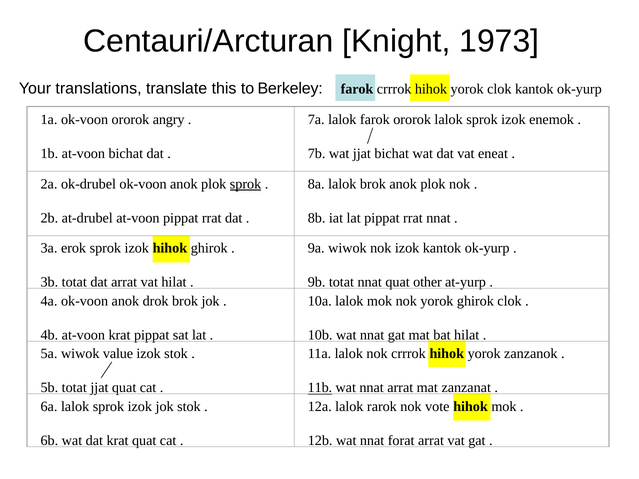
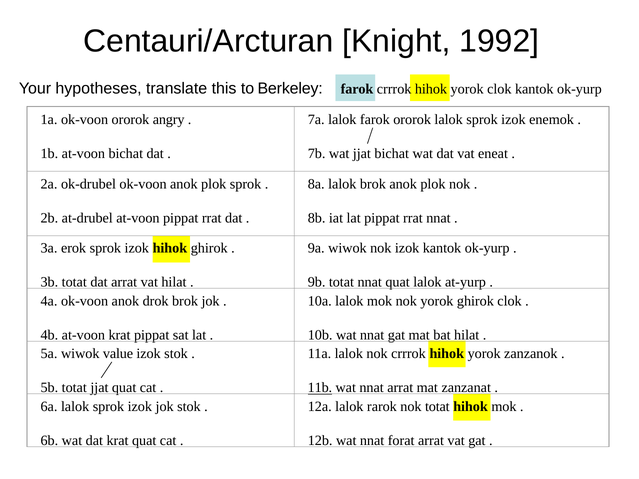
1973: 1973 -> 1992
translations: translations -> hypotheses
sprok at (246, 184) underline: present -> none
quat other: other -> lalok
nok vote: vote -> totat
